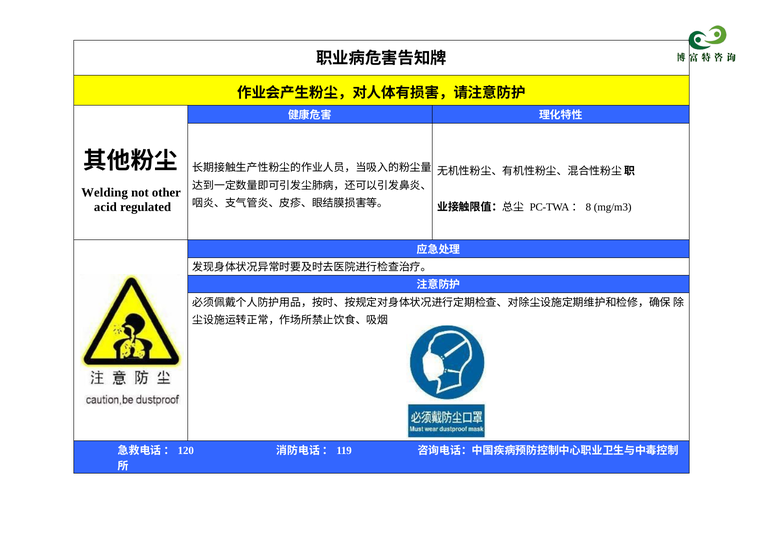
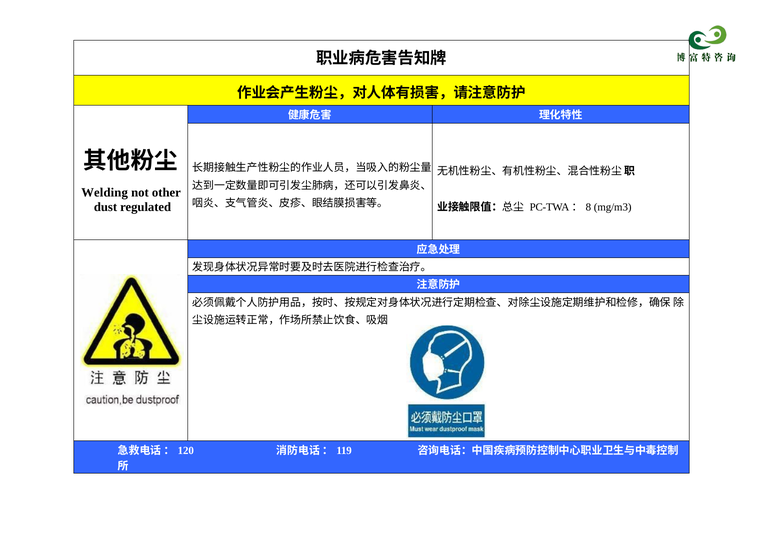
acid: acid -> dust
